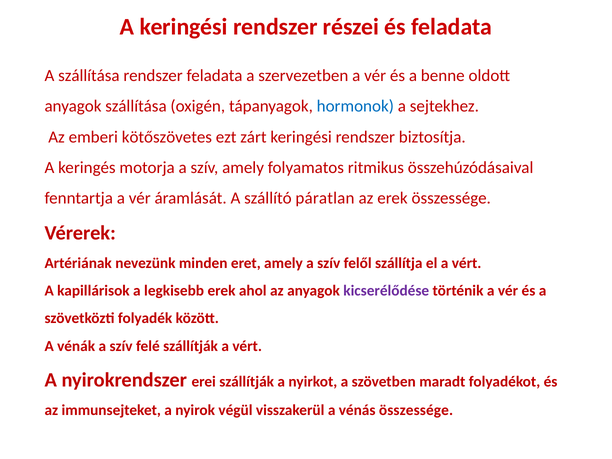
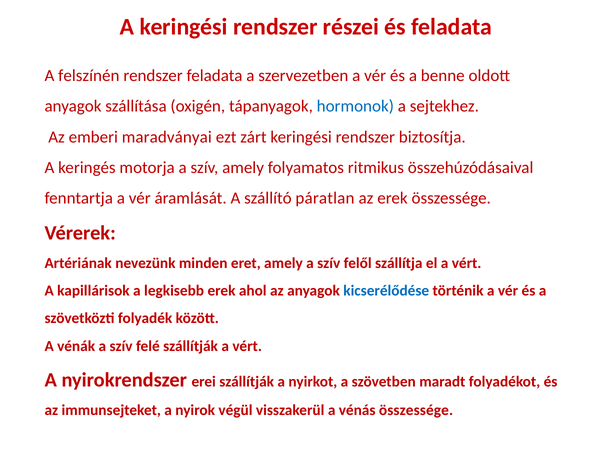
A szállítása: szállítása -> felszínén
kötőszövetes: kötőszövetes -> maradványai
kicserélődése colour: purple -> blue
